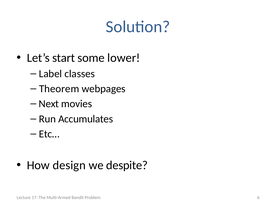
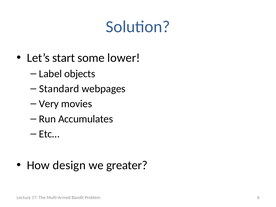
classes: classes -> objects
Theorem: Theorem -> Standard
Next: Next -> Very
despite: despite -> greater
